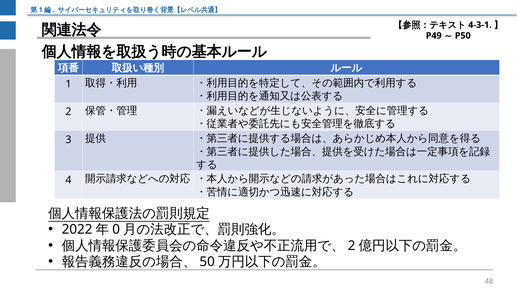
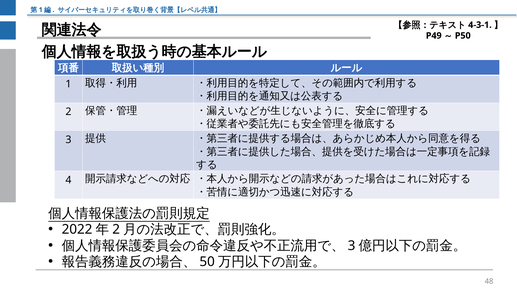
0 at (116, 229): 0 -> 2
2 at (352, 246): 2 -> 3
